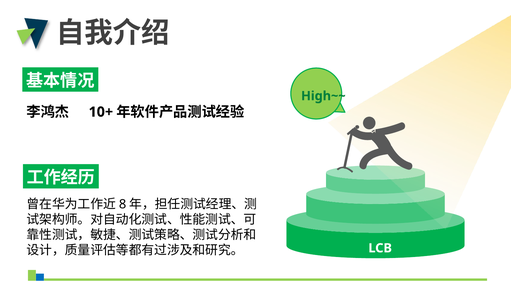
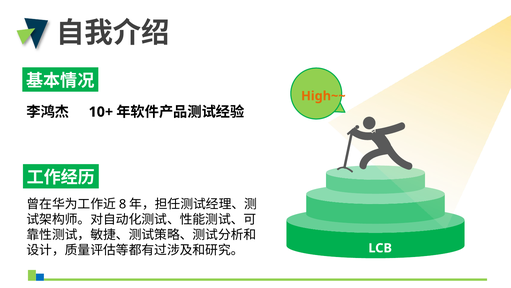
High~~ colour: green -> orange
